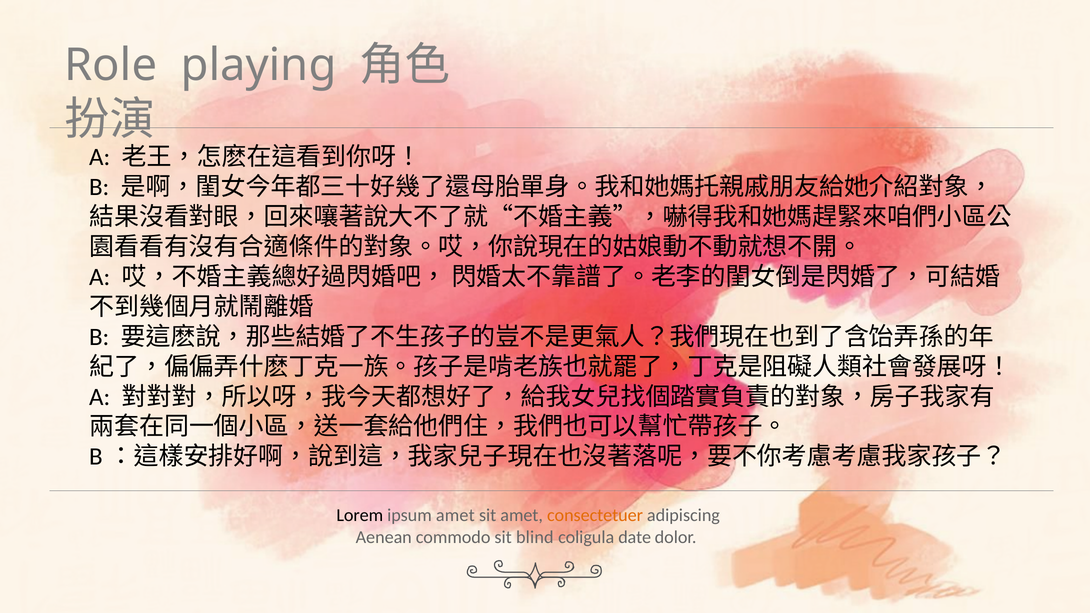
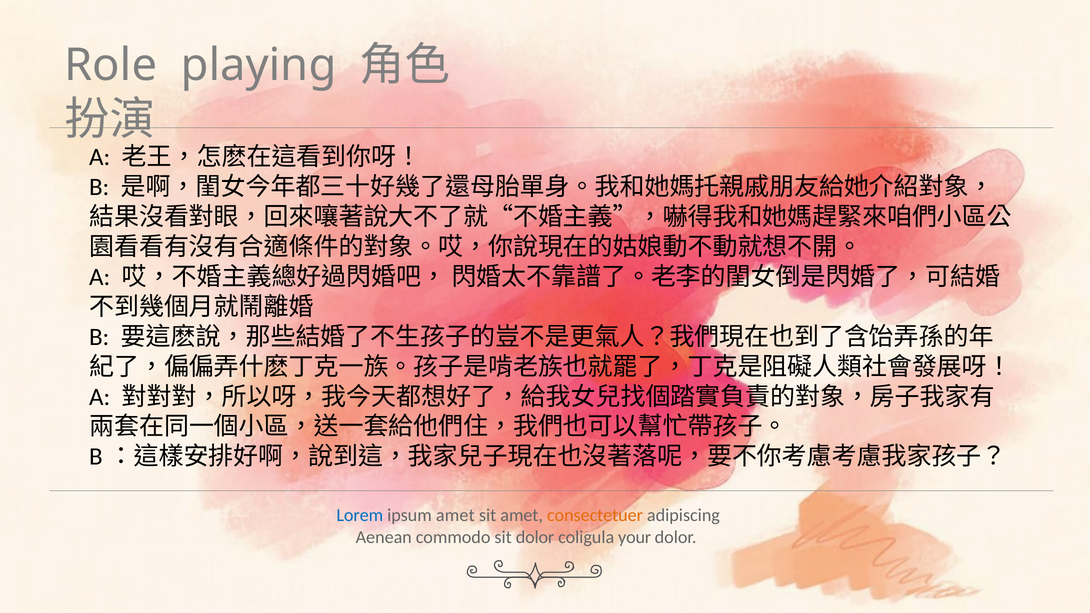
Lorem colour: black -> blue
sit blind: blind -> dolor
date: date -> your
